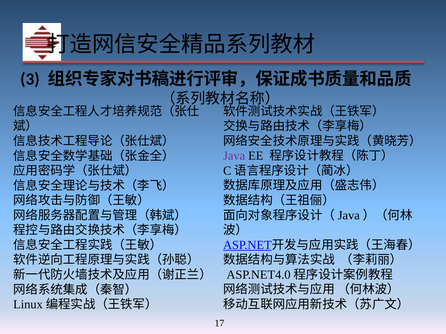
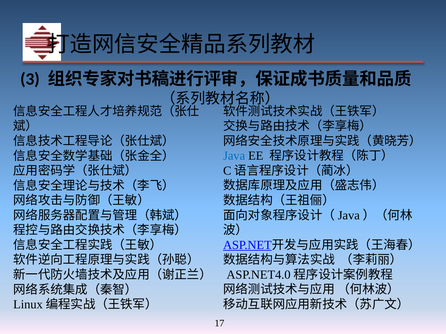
Java colour: purple -> blue
